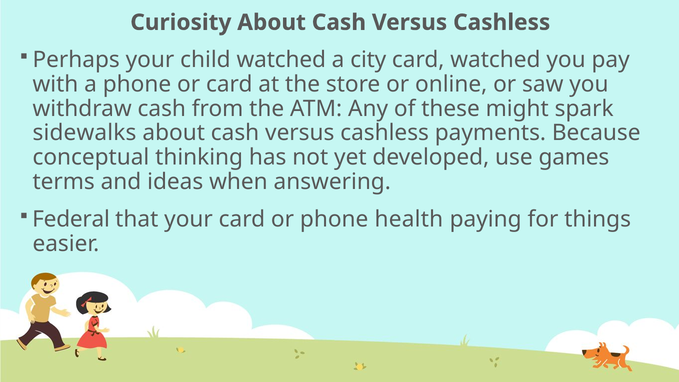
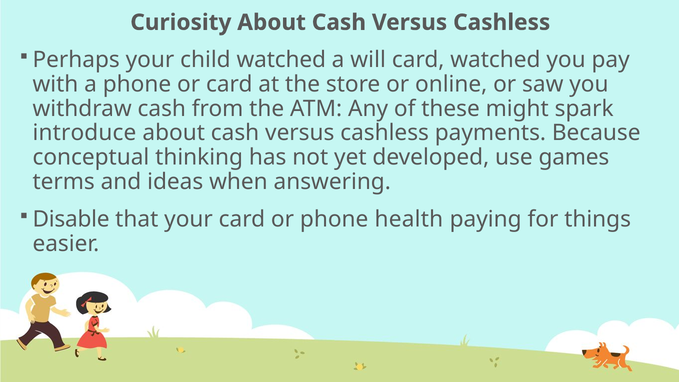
city: city -> will
sidewalks: sidewalks -> introduce
Federal: Federal -> Disable
